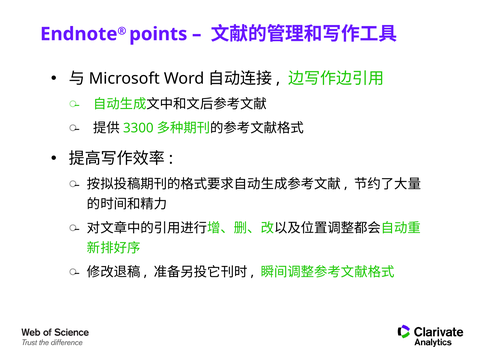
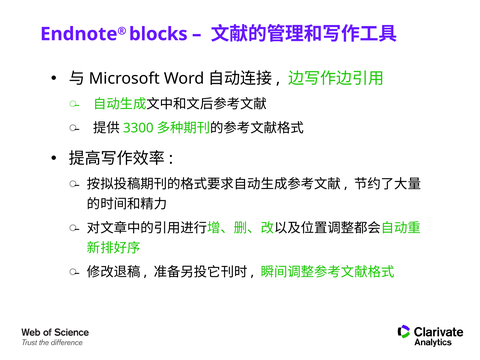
points: points -> blocks
